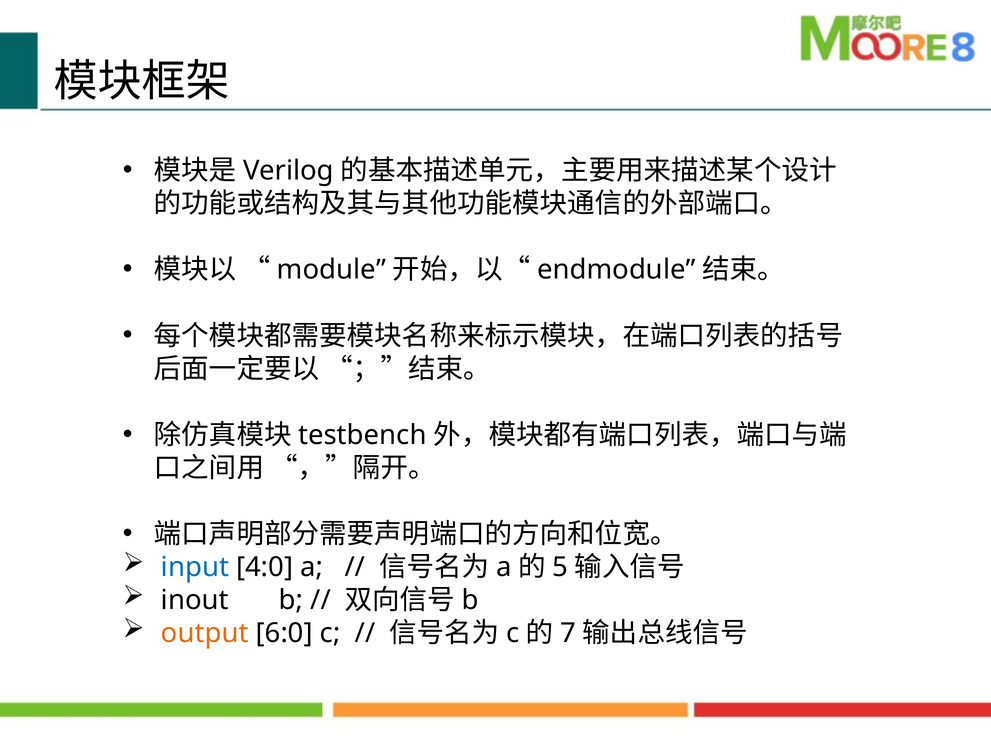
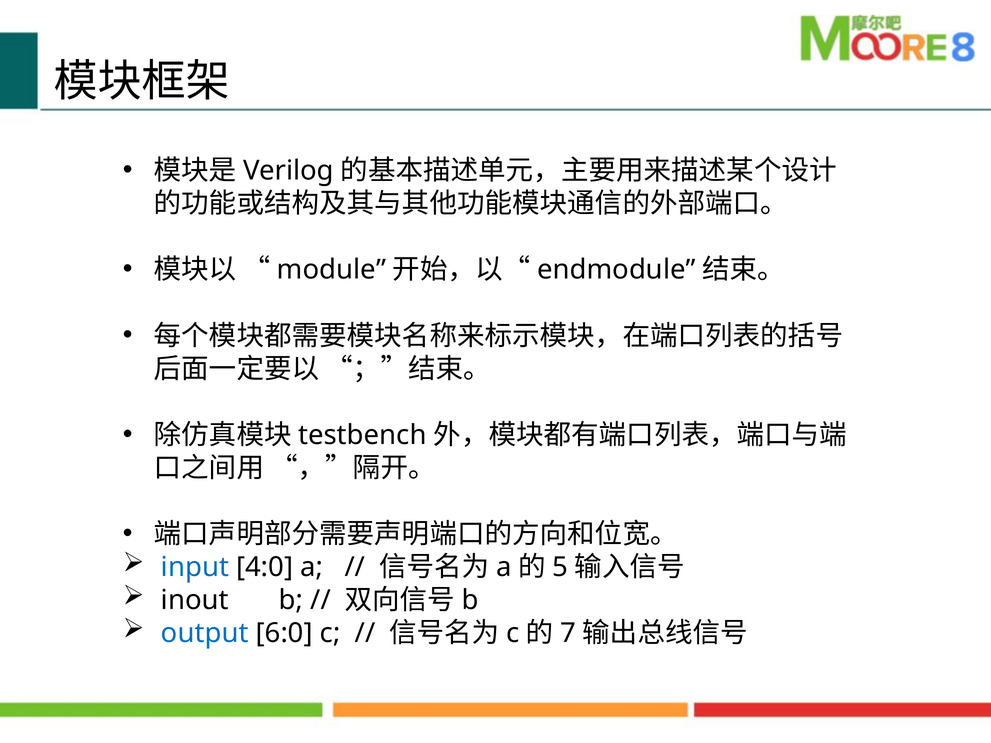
output colour: orange -> blue
